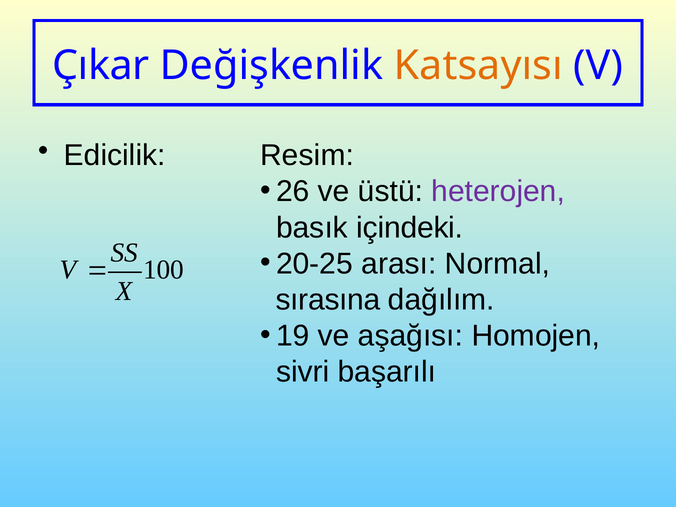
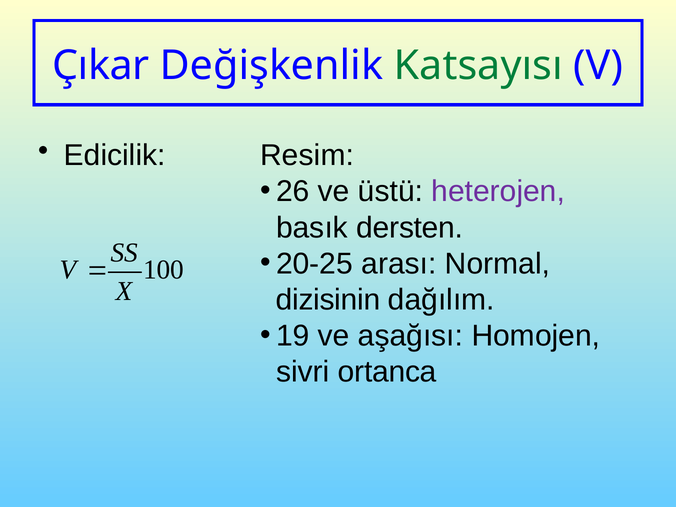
Katsayısı colour: orange -> green
içindeki: içindeki -> dersten
sırasına: sırasına -> dizisinin
başarılı: başarılı -> ortanca
